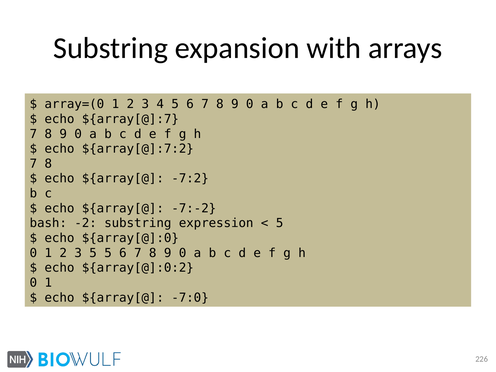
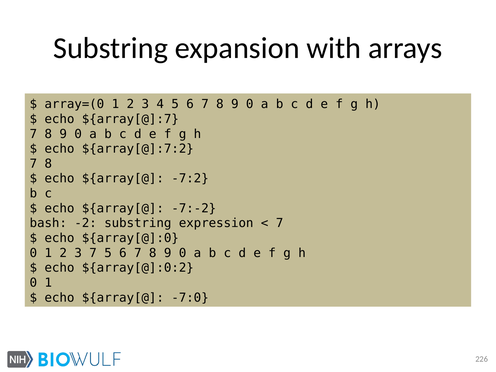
5 at (280, 223): 5 -> 7
3 5: 5 -> 7
